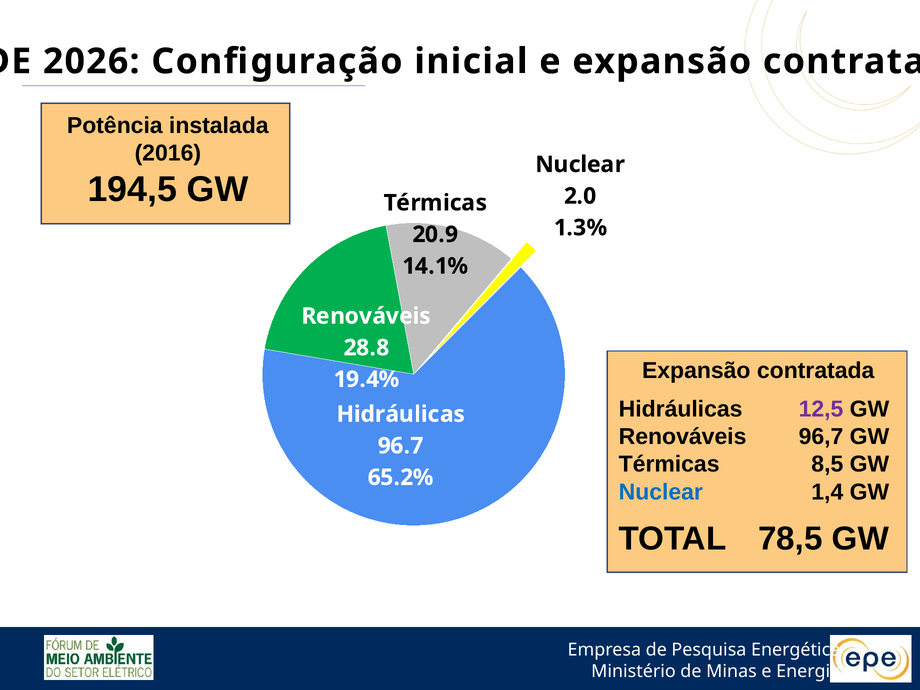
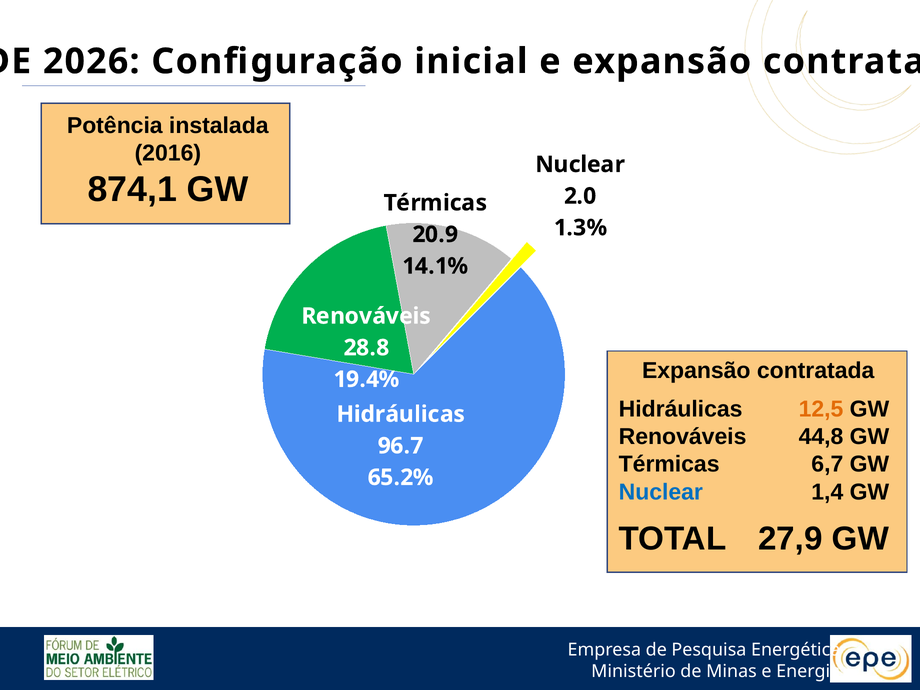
194,5: 194,5 -> 874,1
12,5 colour: purple -> orange
96,7: 96,7 -> 44,8
8,5: 8,5 -> 6,7
78,5: 78,5 -> 27,9
